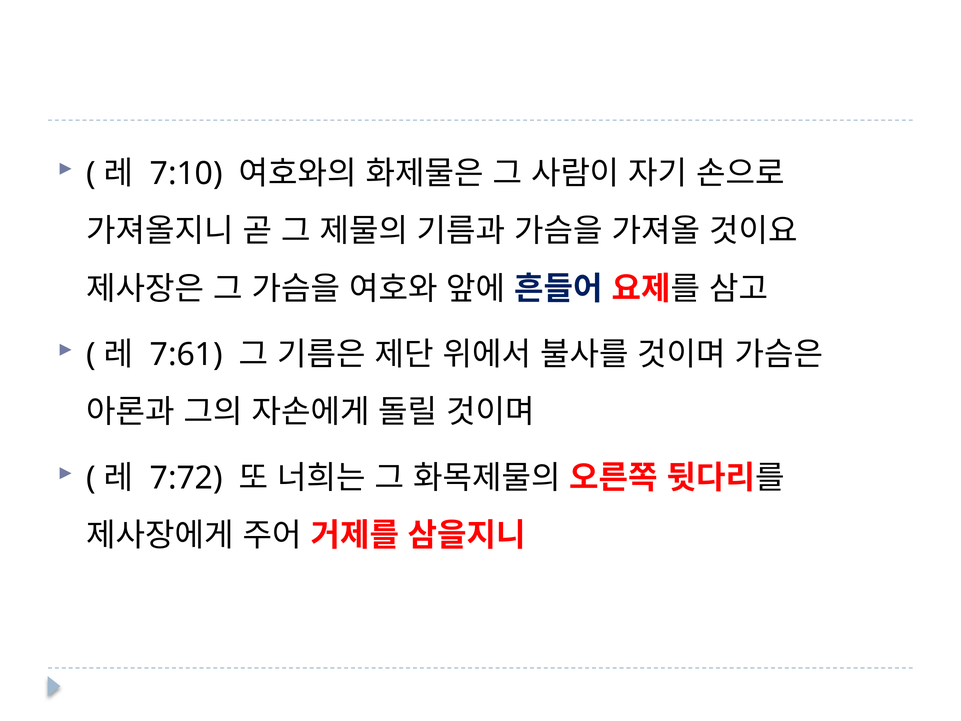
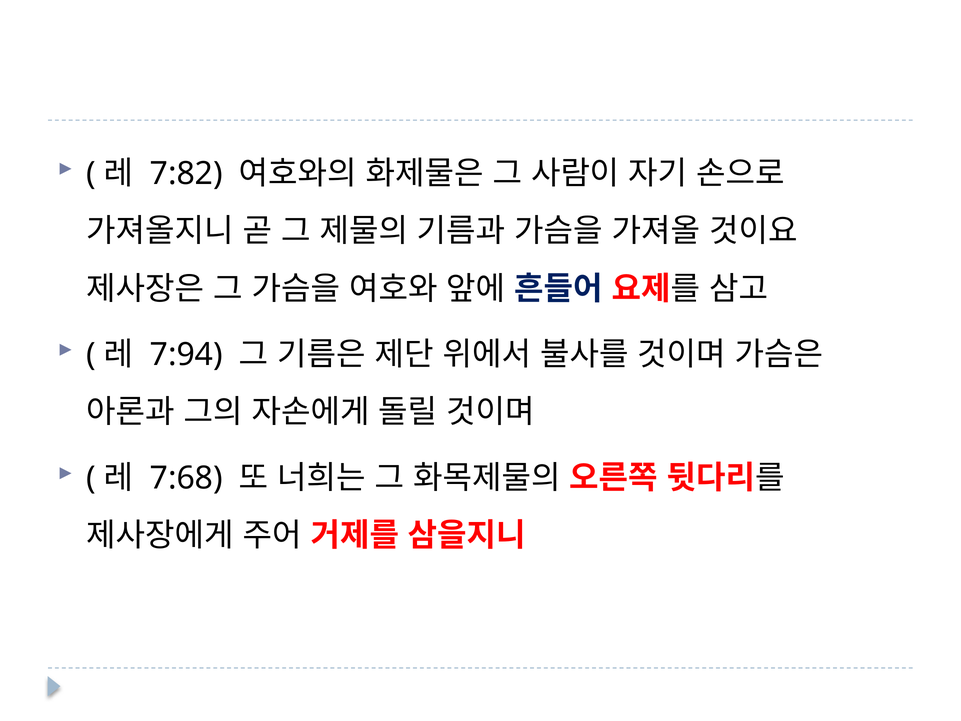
7:10: 7:10 -> 7:82
7:61: 7:61 -> 7:94
7:72: 7:72 -> 7:68
